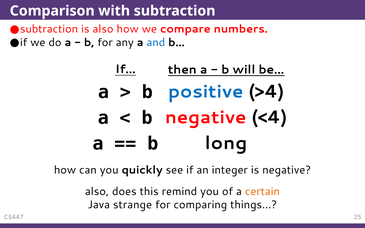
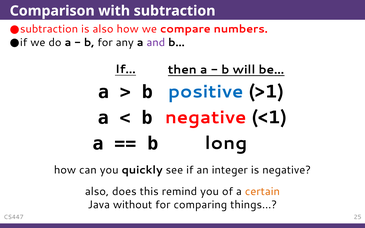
and colour: blue -> purple
>4: >4 -> >1
<4: <4 -> <1
strange: strange -> without
